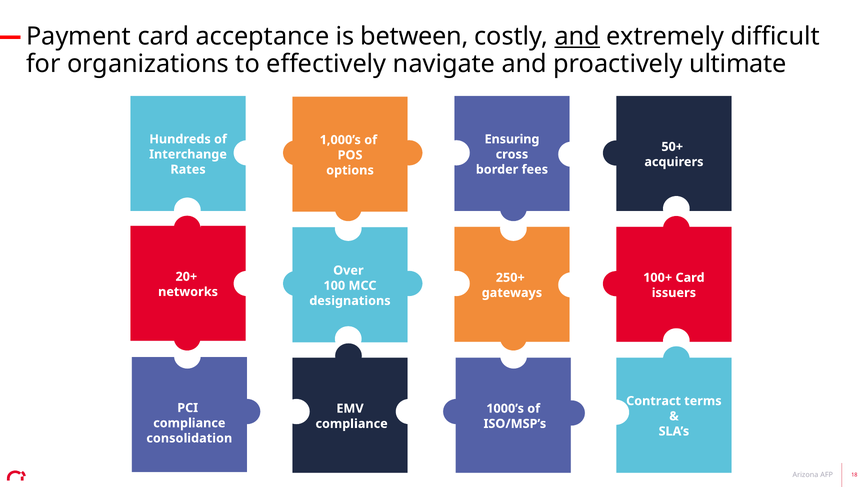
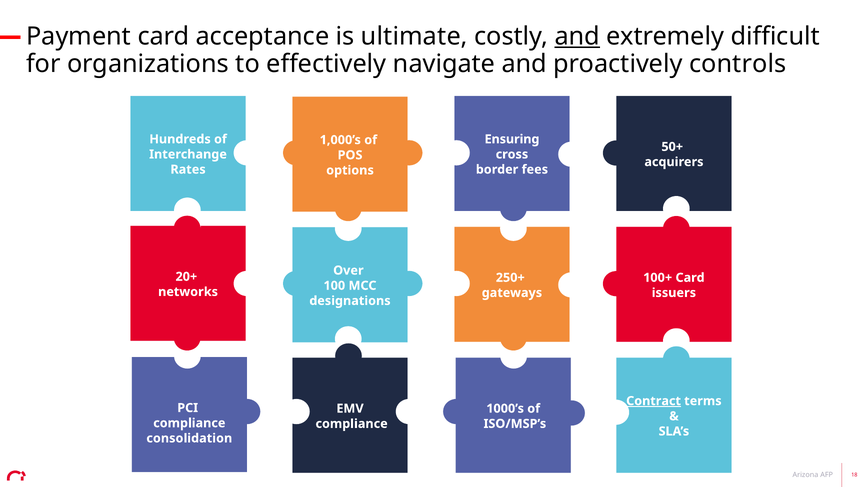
between: between -> ultimate
ultimate: ultimate -> controls
Contract underline: none -> present
